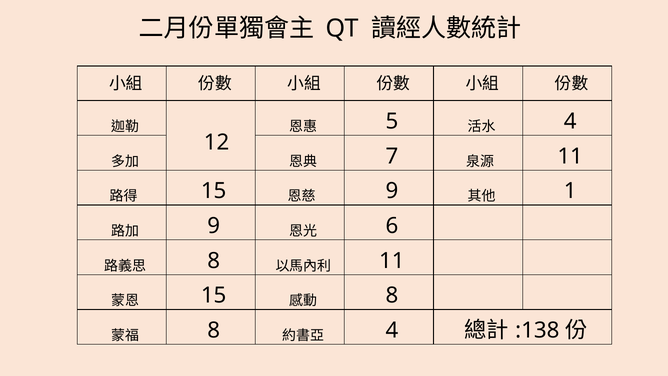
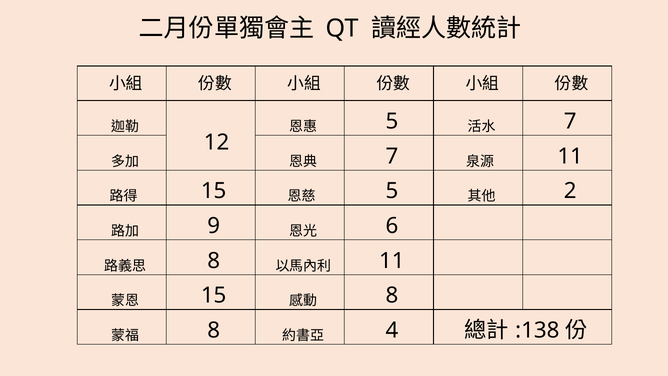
4 at (570, 121): 4 -> 7
9 at (392, 191): 9 -> 5
1: 1 -> 2
